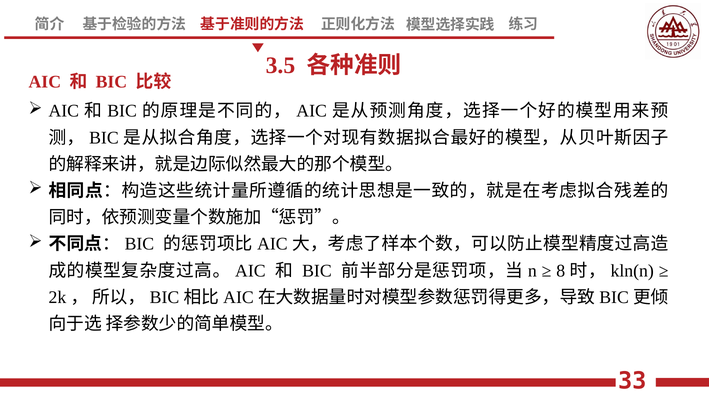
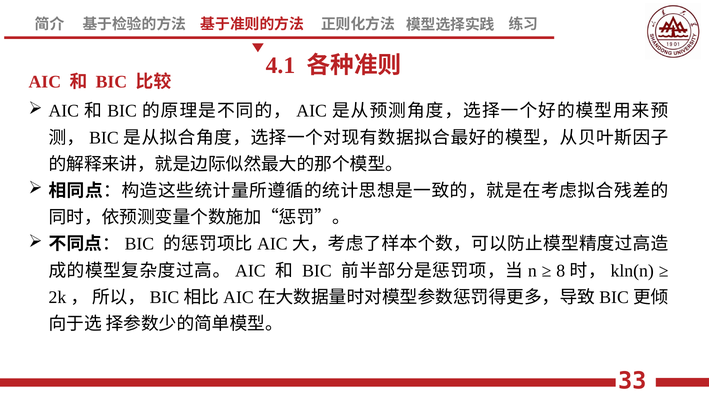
3.5: 3.5 -> 4.1
